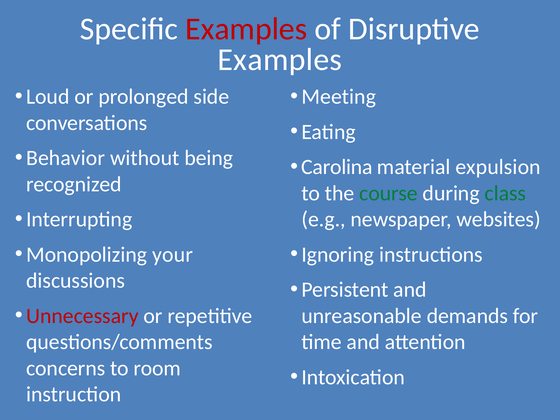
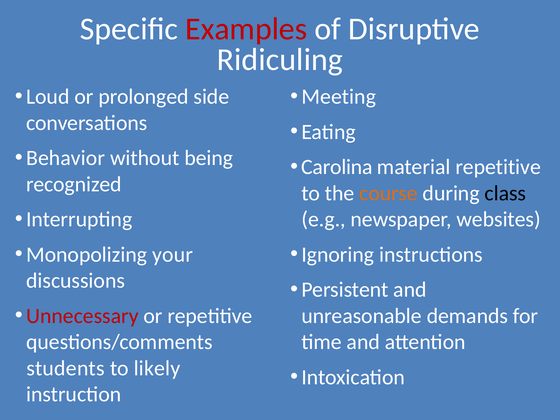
Examples at (280, 60): Examples -> Ridiculing
material expulsion: expulsion -> repetitive
course colour: green -> orange
class colour: green -> black
concerns: concerns -> students
room: room -> likely
